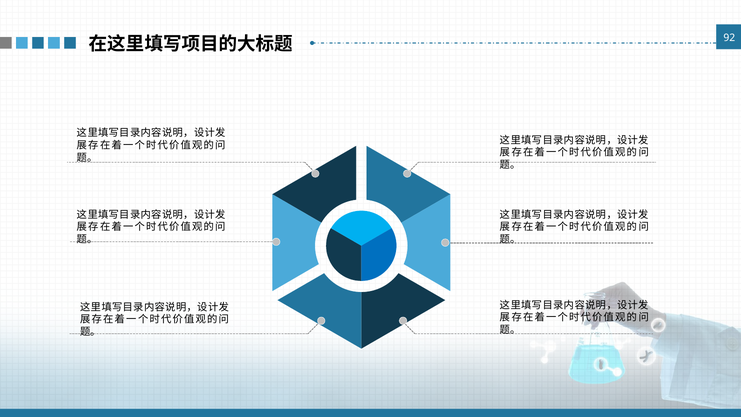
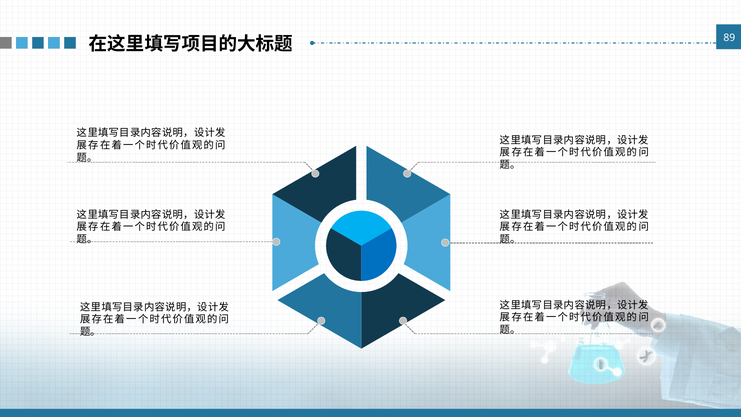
92: 92 -> 89
